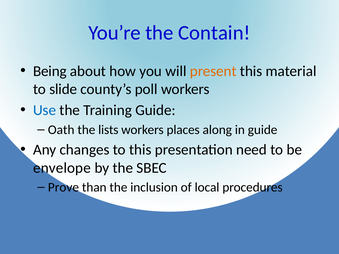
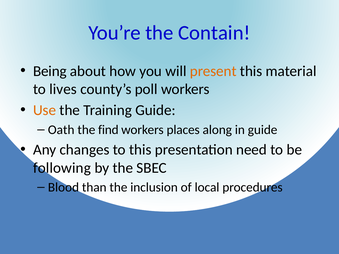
slide: slide -> lives
Use colour: blue -> orange
lists: lists -> find
envelope: envelope -> following
Prove: Prove -> Blood
